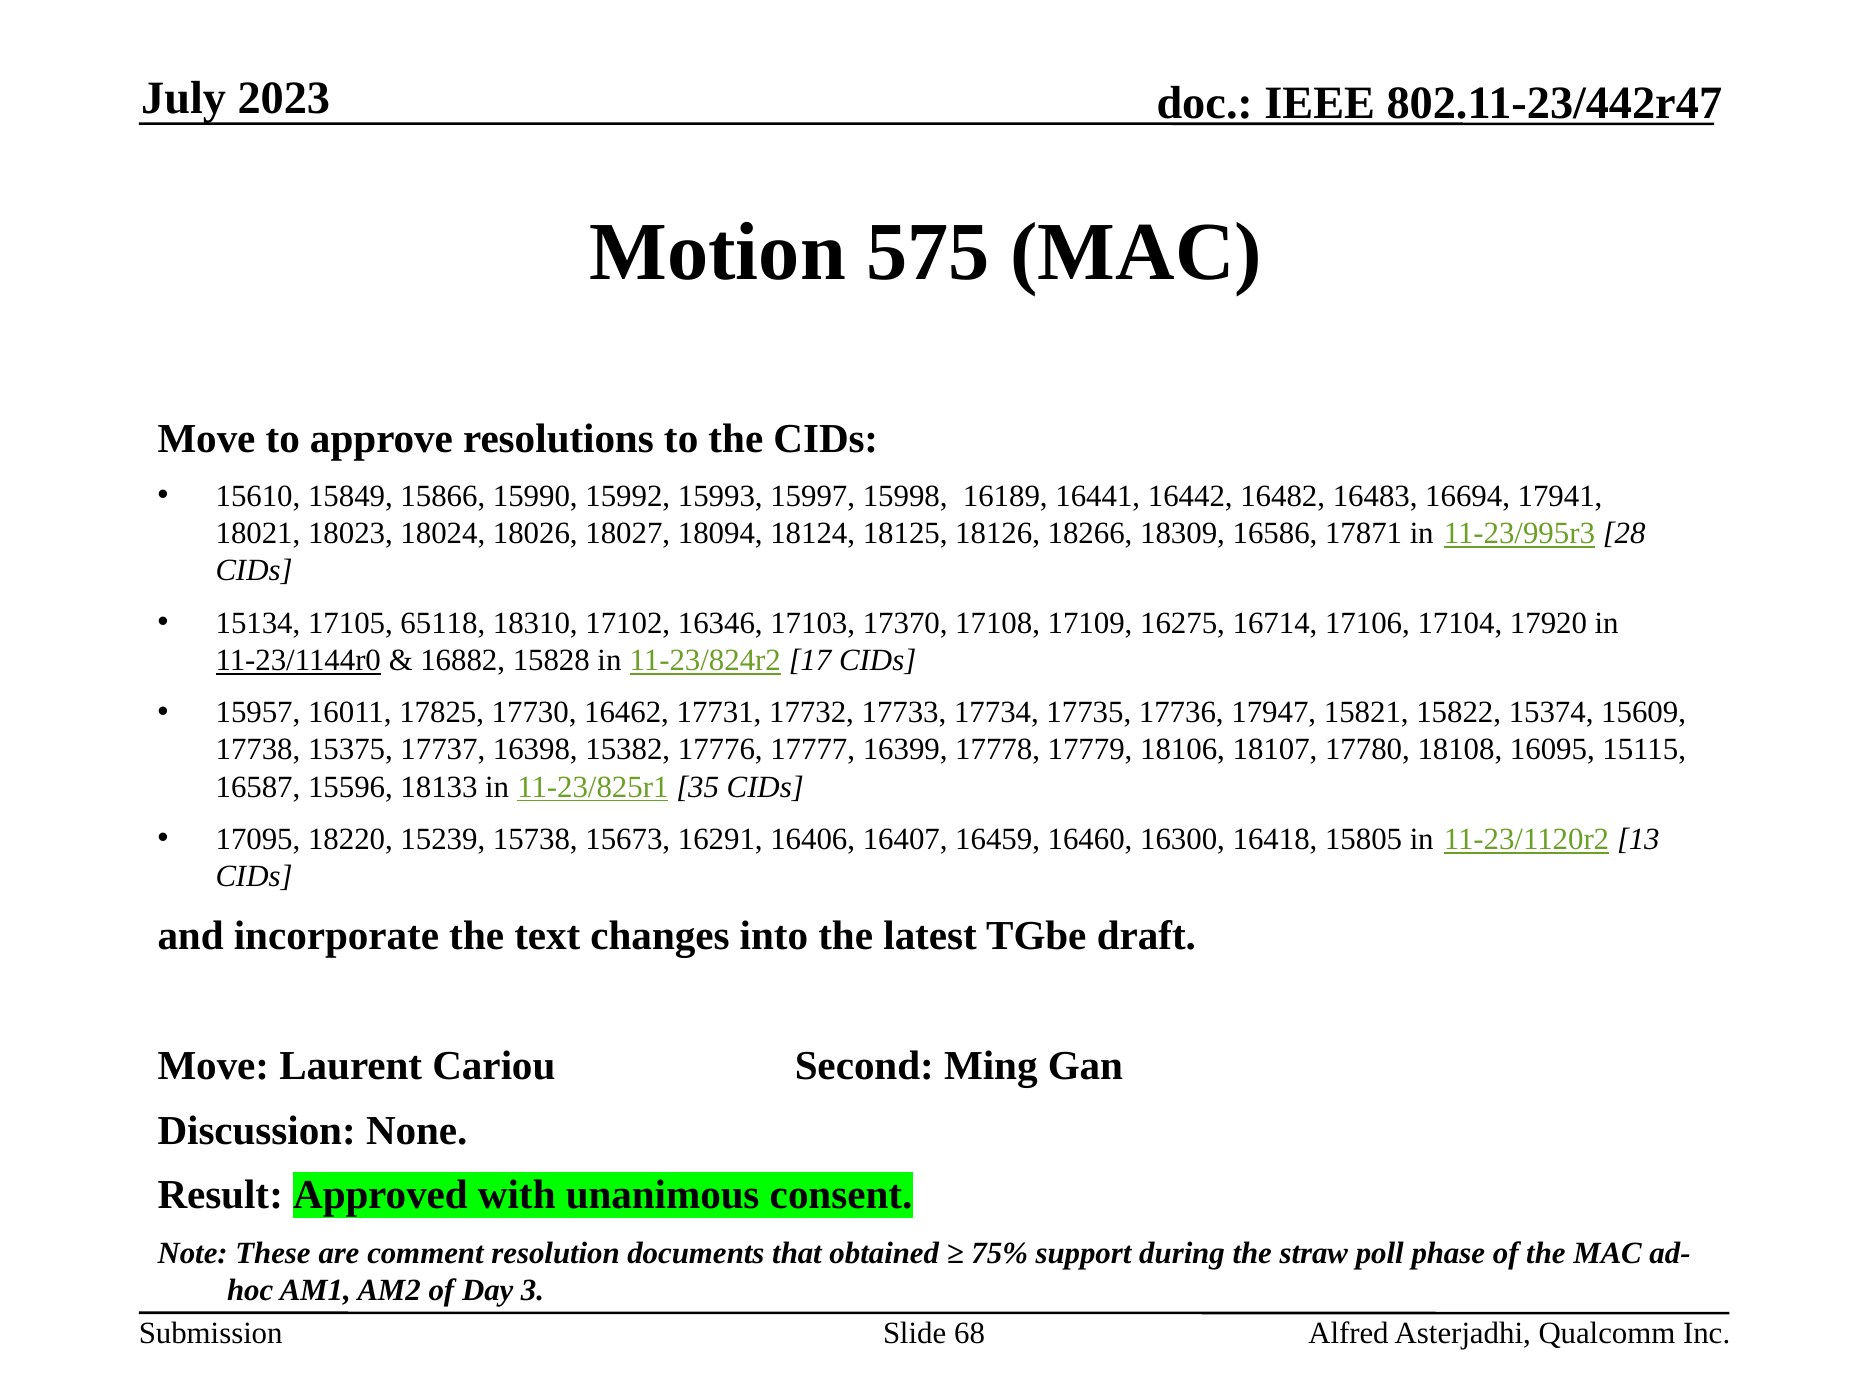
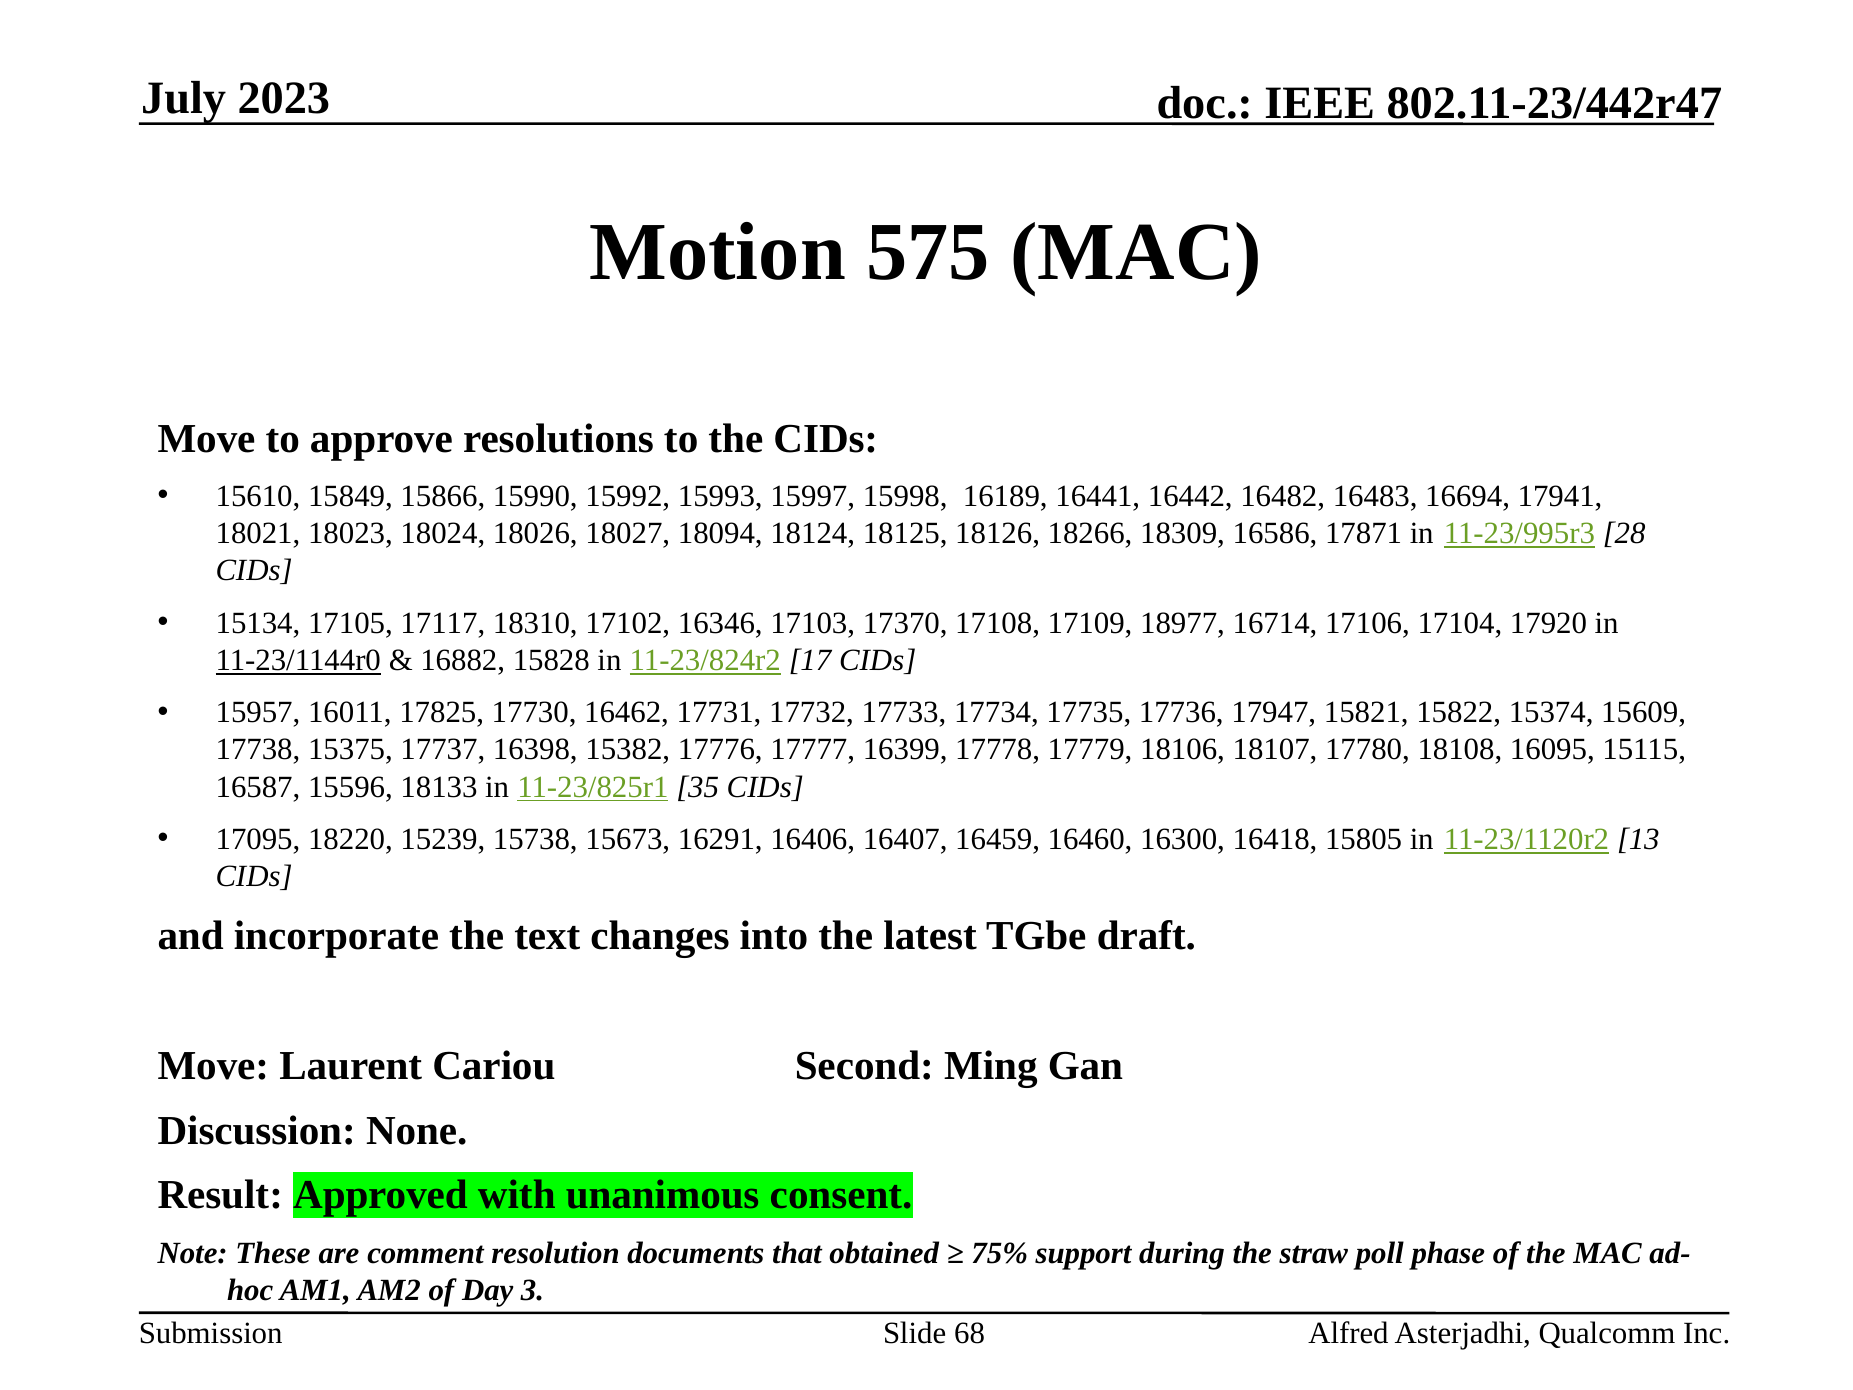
65118: 65118 -> 17117
16275: 16275 -> 18977
